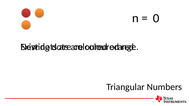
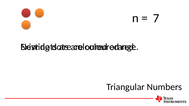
0: 0 -> 7
